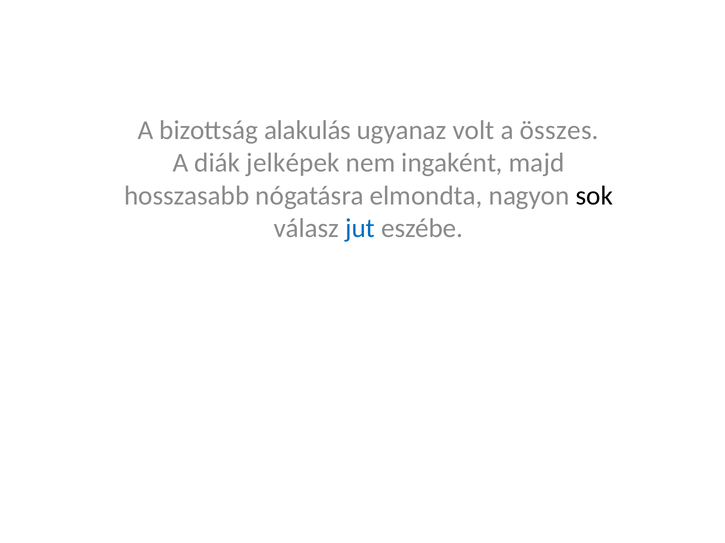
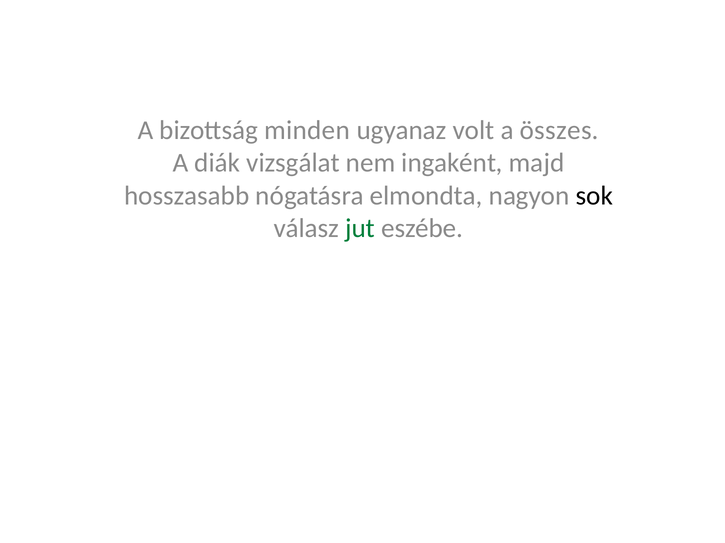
alakulás: alakulás -> minden
jelképek: jelképek -> vizsgálat
jut colour: blue -> green
